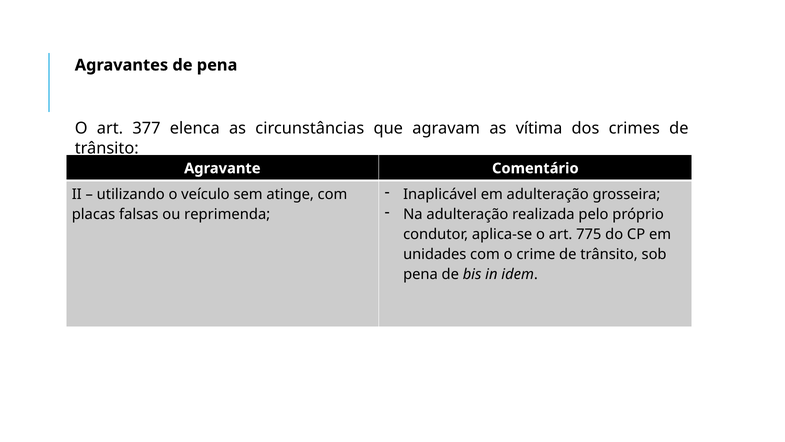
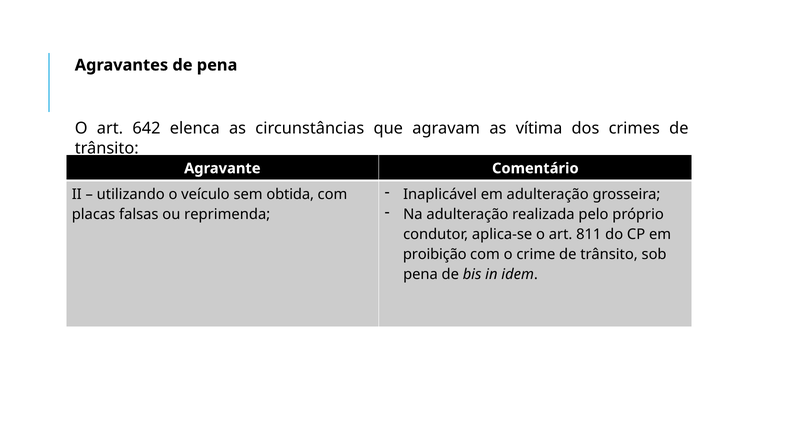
377: 377 -> 642
atinge: atinge -> obtida
775: 775 -> 811
unidades: unidades -> proibição
